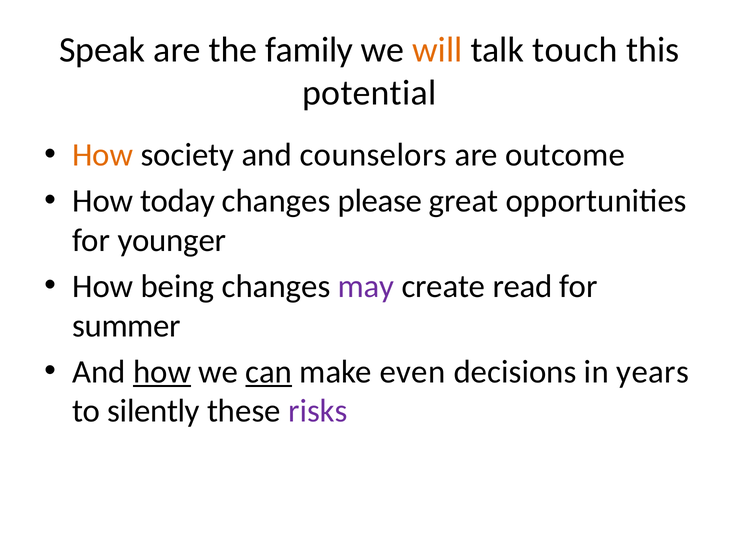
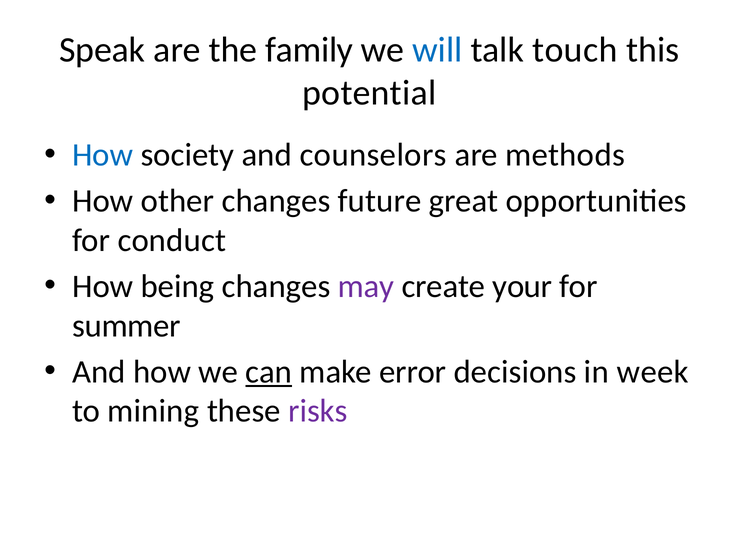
will colour: orange -> blue
How at (103, 155) colour: orange -> blue
outcome: outcome -> methods
today: today -> other
please: please -> future
younger: younger -> conduct
read: read -> your
how at (162, 372) underline: present -> none
even: even -> error
years: years -> week
silently: silently -> mining
